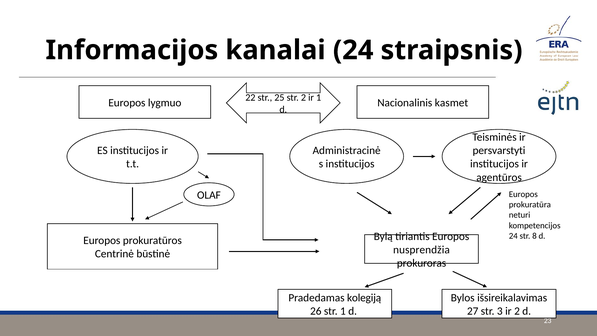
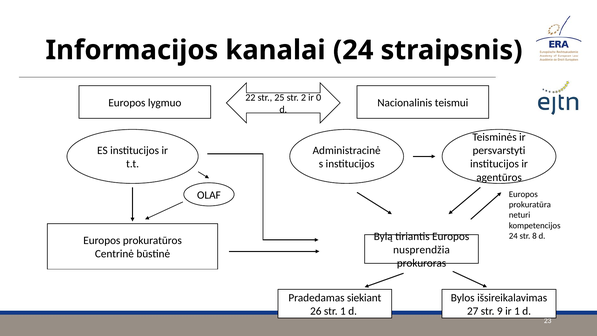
ir 1: 1 -> 0
kasmet: kasmet -> teismui
kolegiją: kolegiją -> siekiant
3: 3 -> 9
ir 2: 2 -> 1
